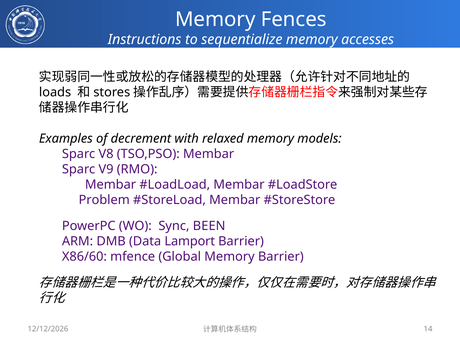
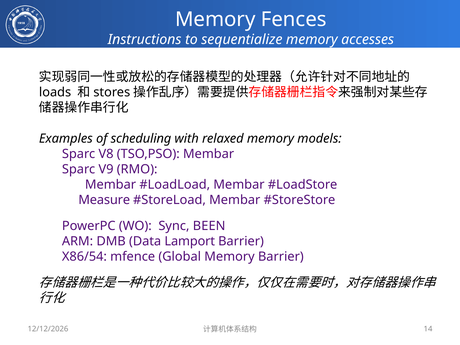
decrement: decrement -> scheduling
Problem: Problem -> Measure
X86/60: X86/60 -> X86/54
